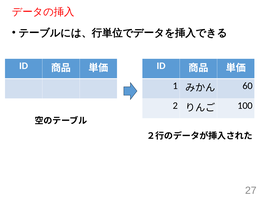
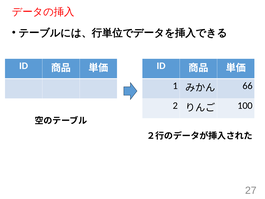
60: 60 -> 66
